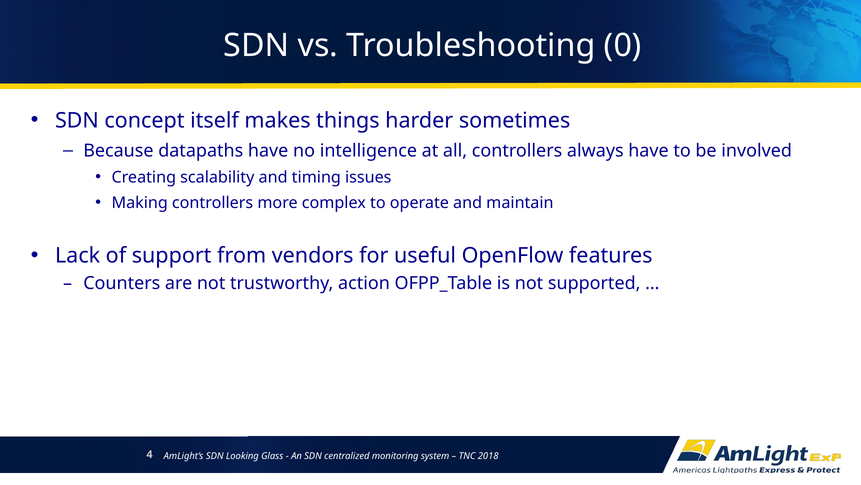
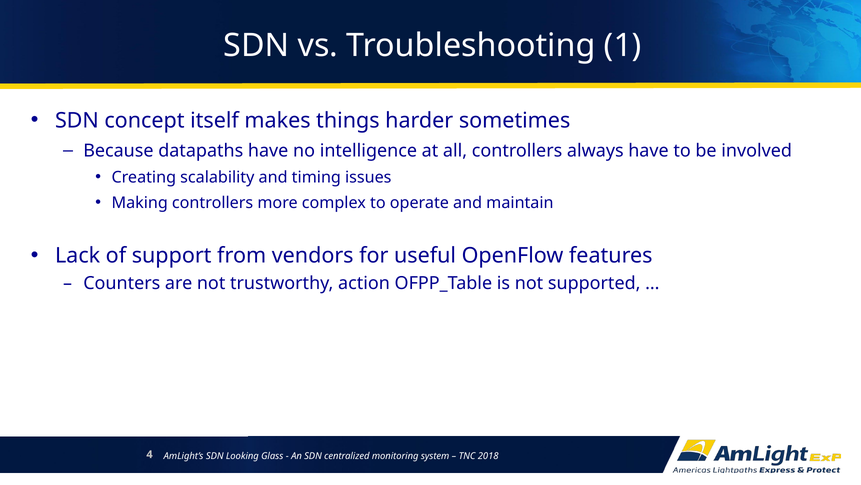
0: 0 -> 1
